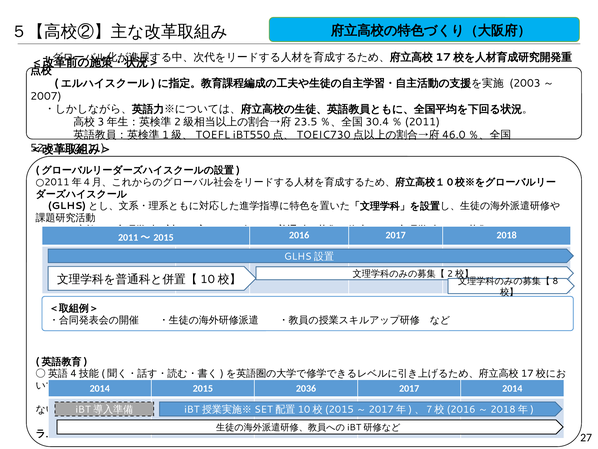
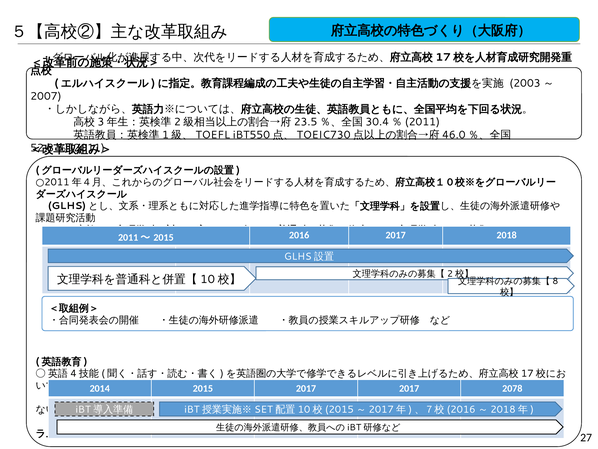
2015 2036: 2036 -> 2017
2017 2014: 2014 -> 2078
